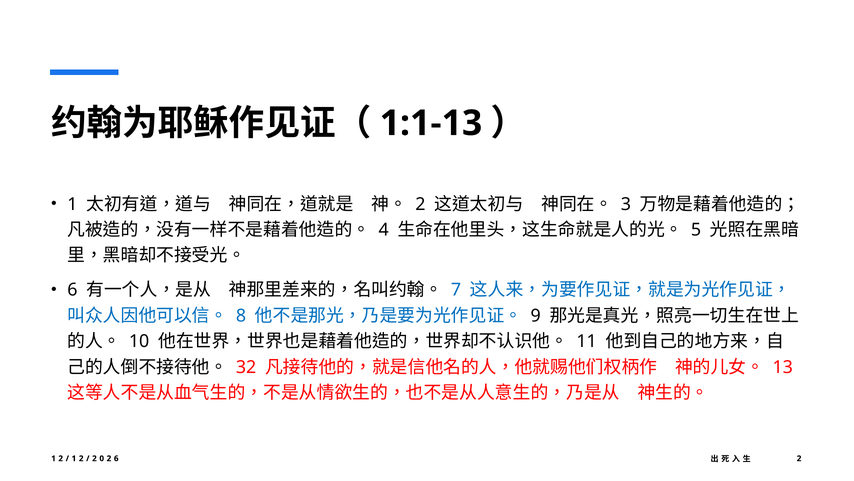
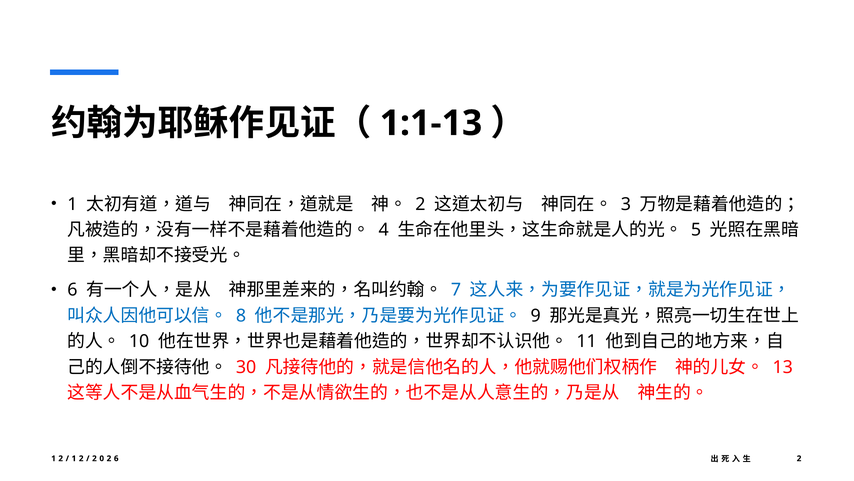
32: 32 -> 30
